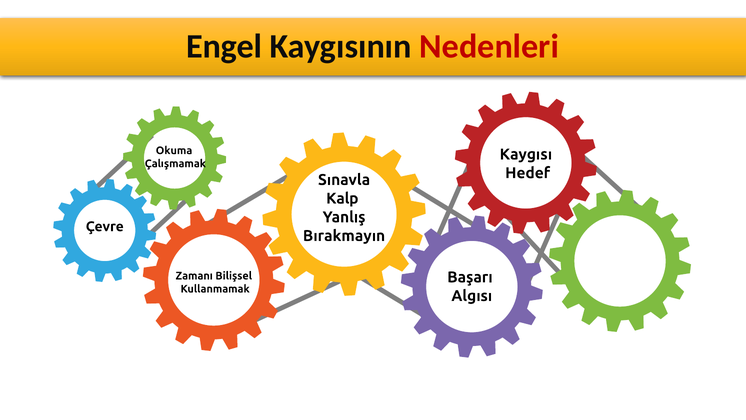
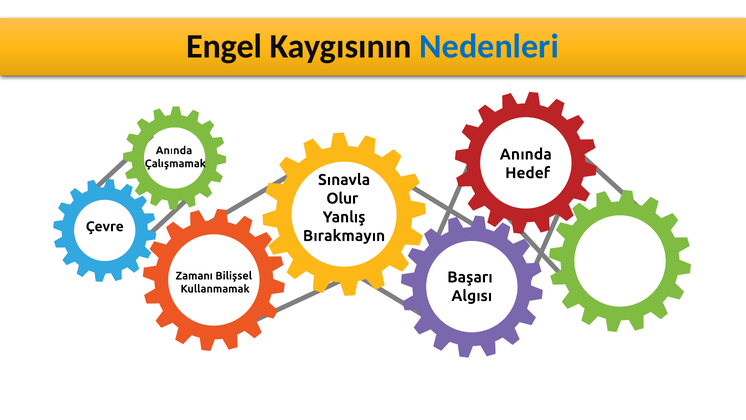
Nedenleri colour: red -> blue
Okuma at (174, 150): Okuma -> Anında
Kaygısı at (526, 154): Kaygısı -> Anında
Kalp: Kalp -> Olur
